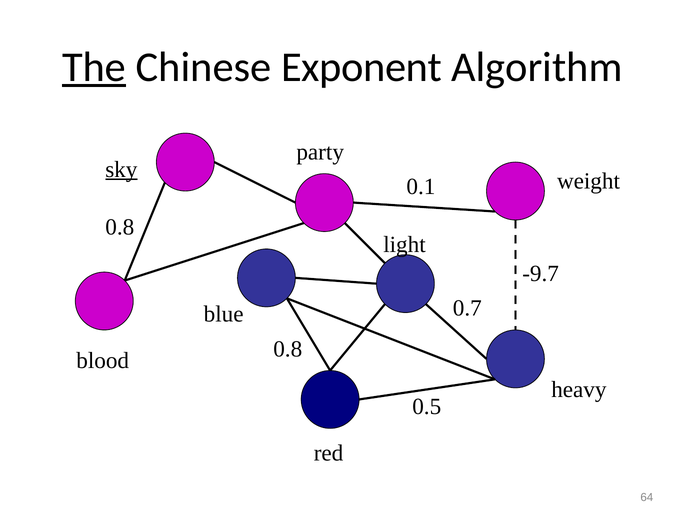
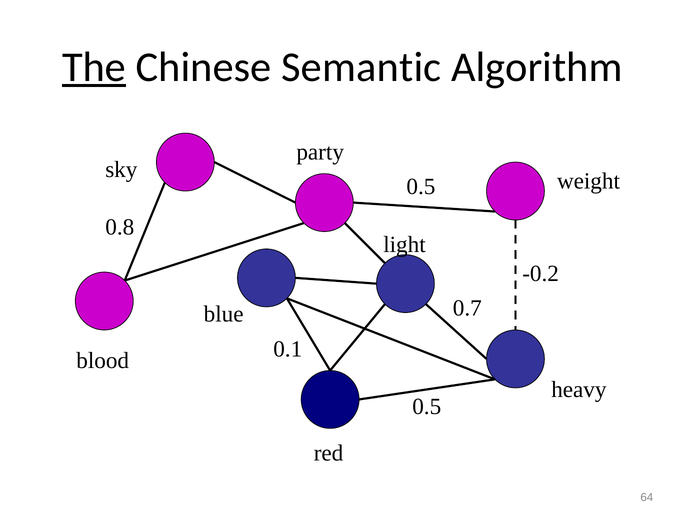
Exponent: Exponent -> Semantic
sky underline: present -> none
0.1 at (421, 187): 0.1 -> 0.5
-9.7: -9.7 -> -0.2
0.8 at (288, 349): 0.8 -> 0.1
